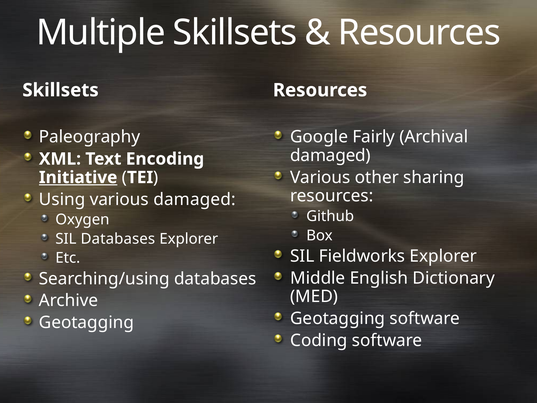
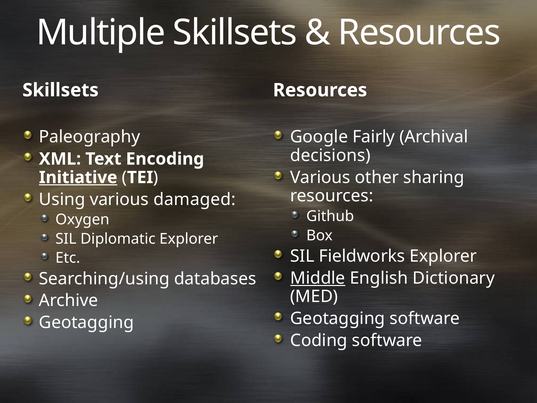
damaged at (330, 155): damaged -> decisions
SIL Databases: Databases -> Diplomatic
Middle underline: none -> present
